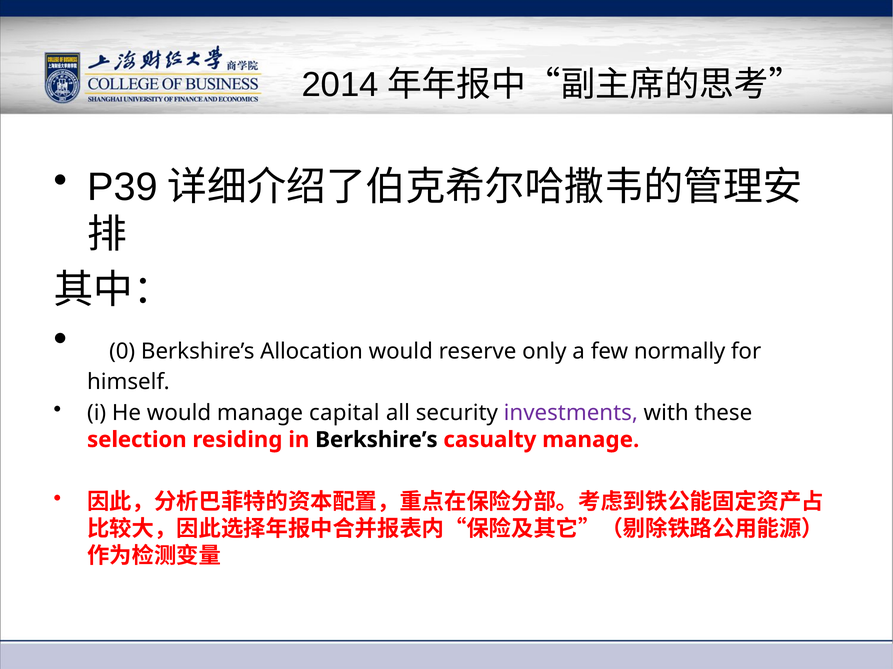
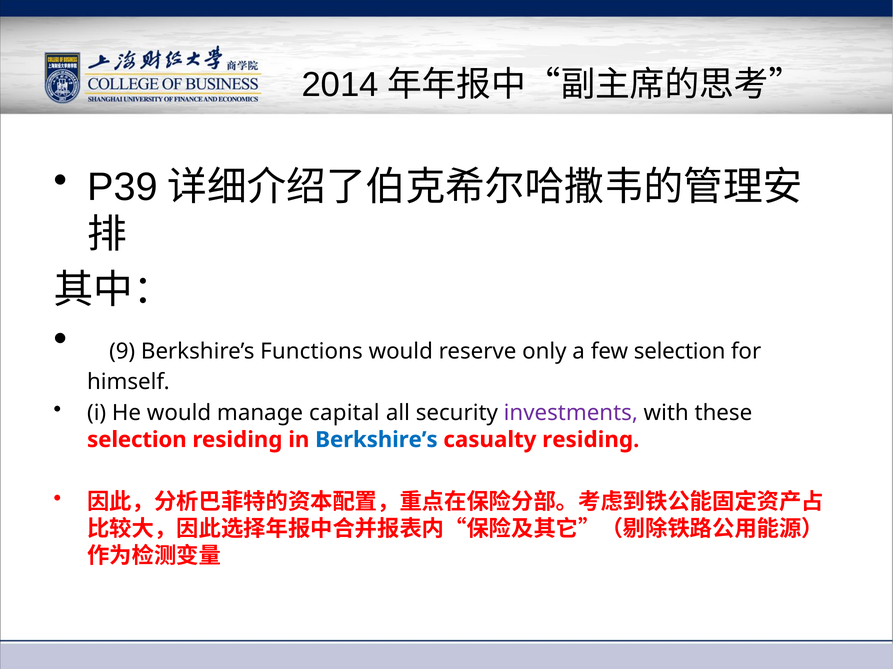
0: 0 -> 9
Allocation: Allocation -> Functions
few normally: normally -> selection
Berkshire’s at (376, 440) colour: black -> blue
casualty manage: manage -> residing
